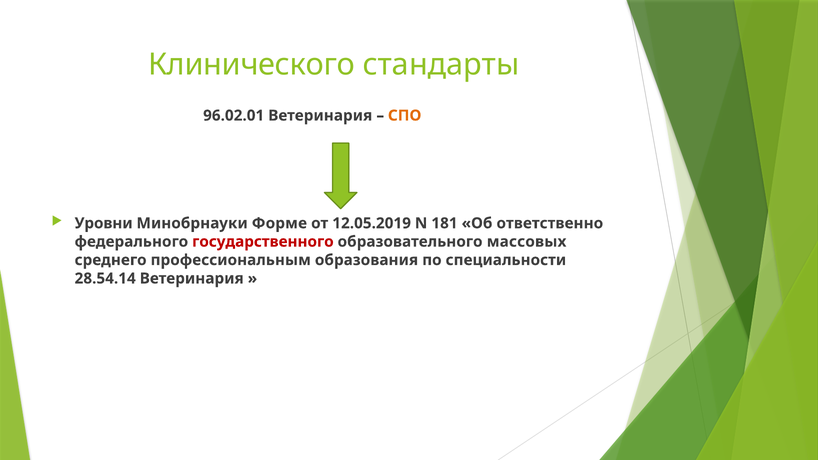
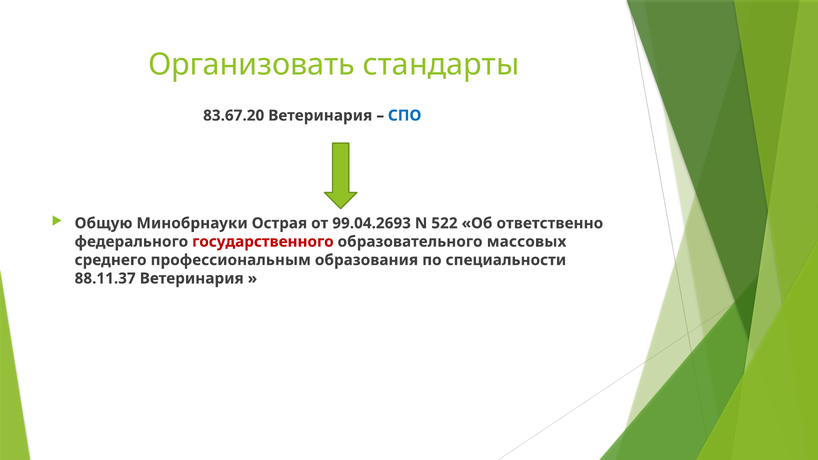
Клинического: Клинического -> Организовать
96.02.01: 96.02.01 -> 83.67.20
СПО colour: orange -> blue
Уровни: Уровни -> Общую
Форме: Форме -> Острая
12.05.2019: 12.05.2019 -> 99.04.2693
181: 181 -> 522
28.54.14: 28.54.14 -> 88.11.37
